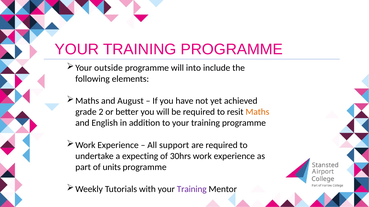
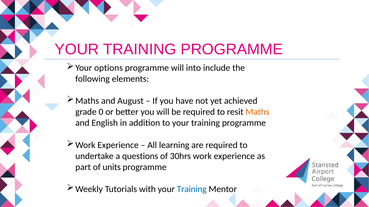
outside: outside -> options
2: 2 -> 0
support: support -> learning
expecting: expecting -> questions
Training at (192, 190) colour: purple -> blue
